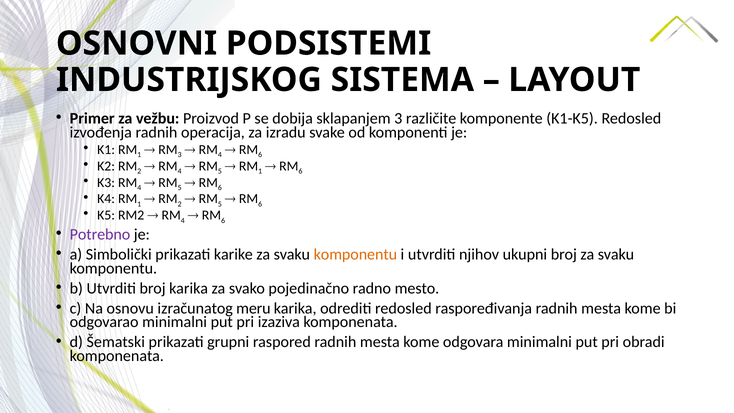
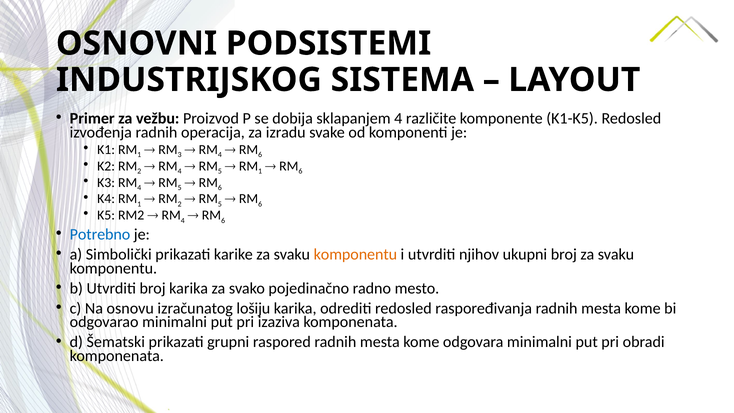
sklapanjem 3: 3 -> 4
Potrebno colour: purple -> blue
meru: meru -> lošiju
